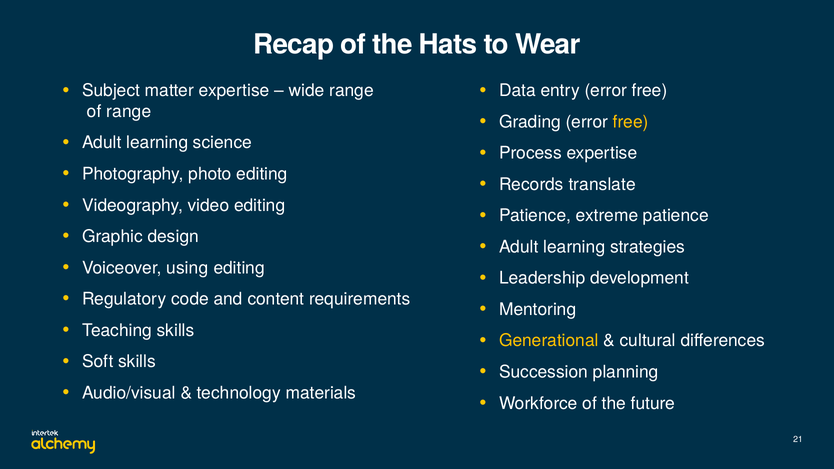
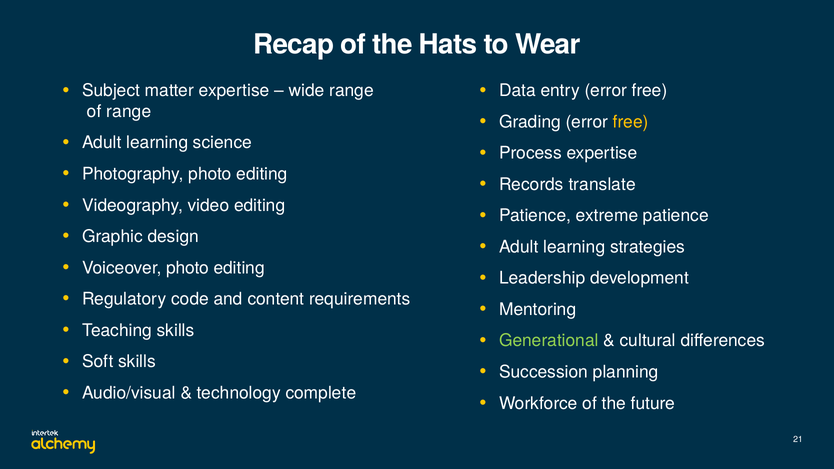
Voiceover using: using -> photo
Generational colour: yellow -> light green
materials: materials -> complete
